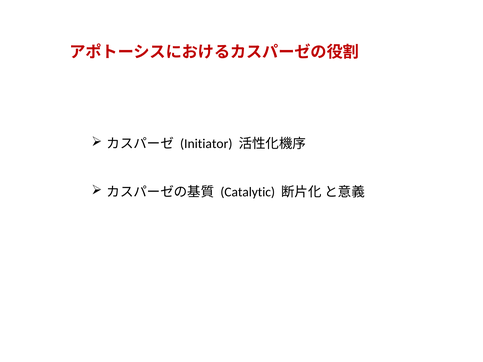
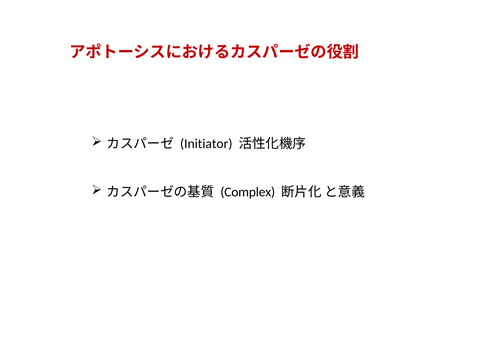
Catalytic: Catalytic -> Complex
